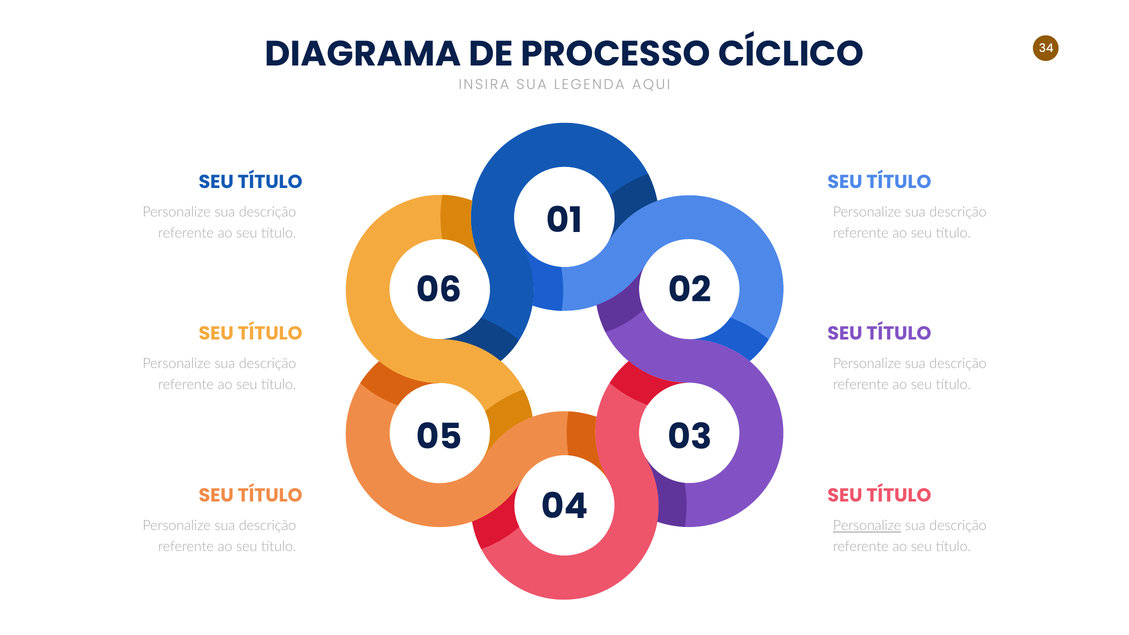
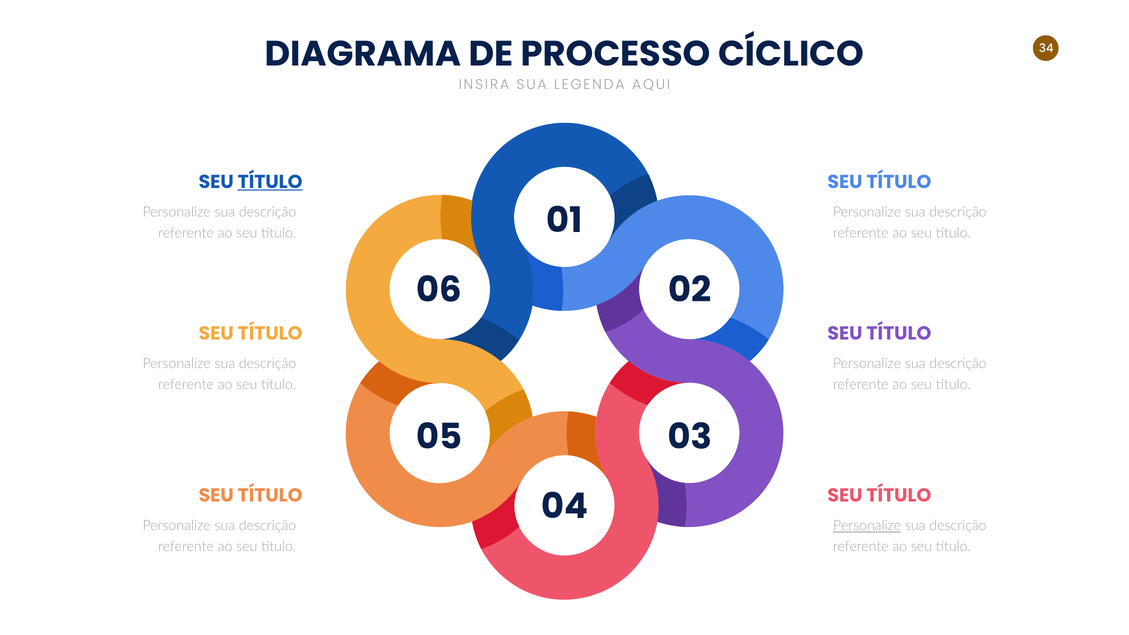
TÍTULO at (270, 182) underline: none -> present
